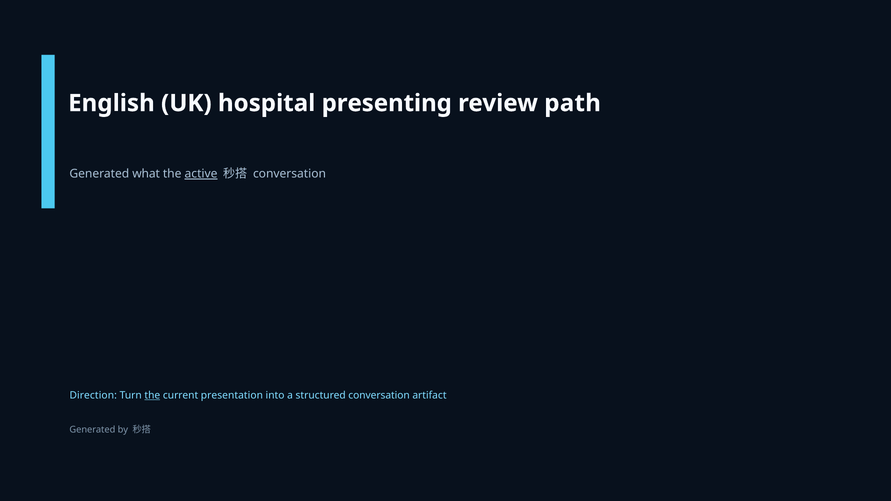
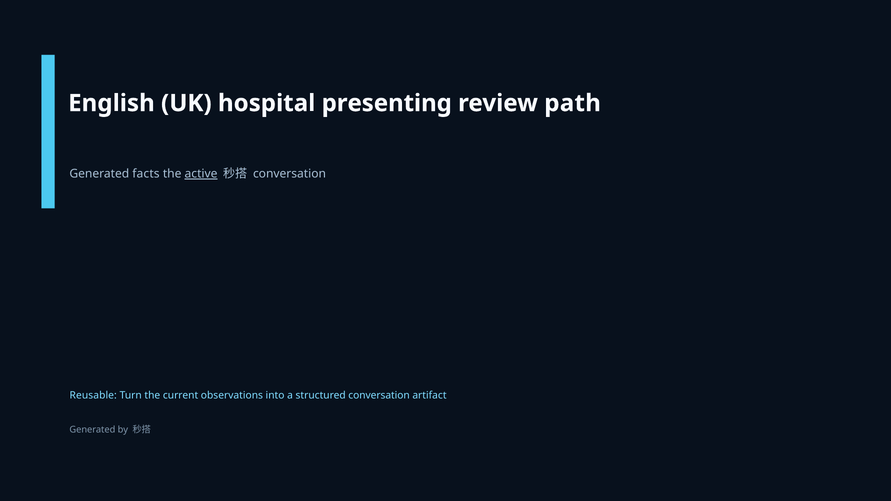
what: what -> facts
Direction: Direction -> Reusable
the at (152, 396) underline: present -> none
presentation: presentation -> observations
